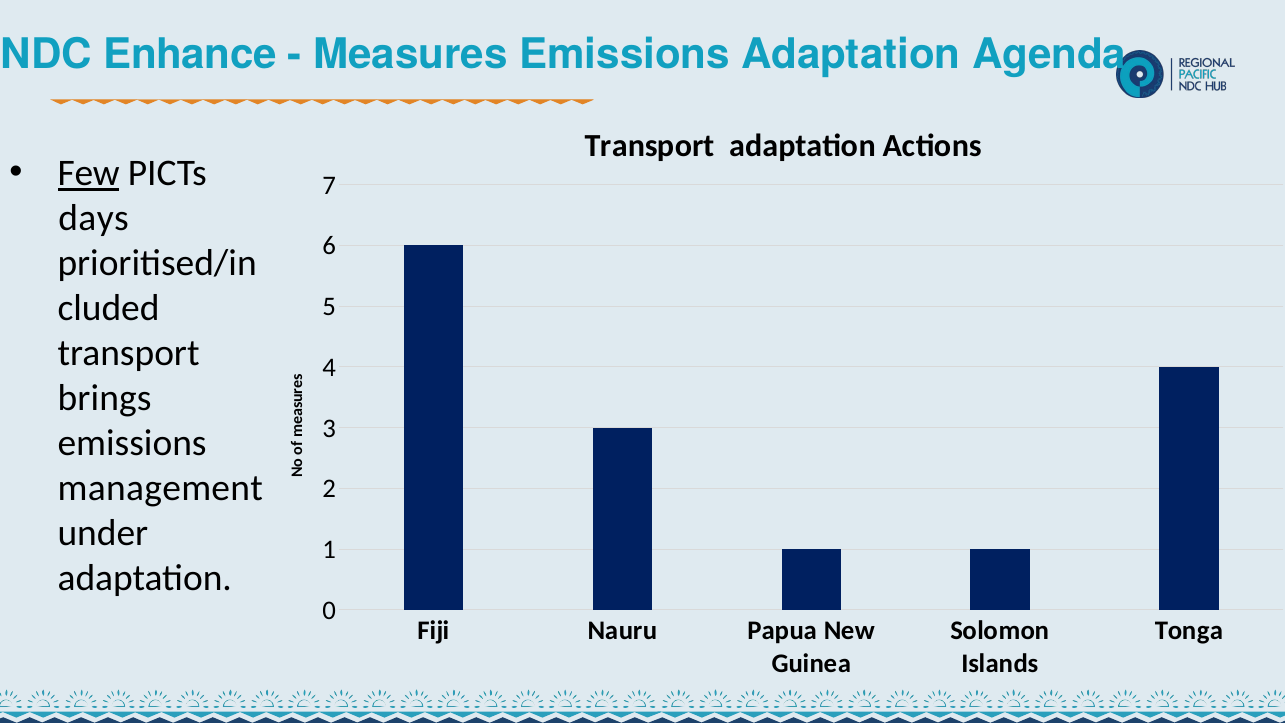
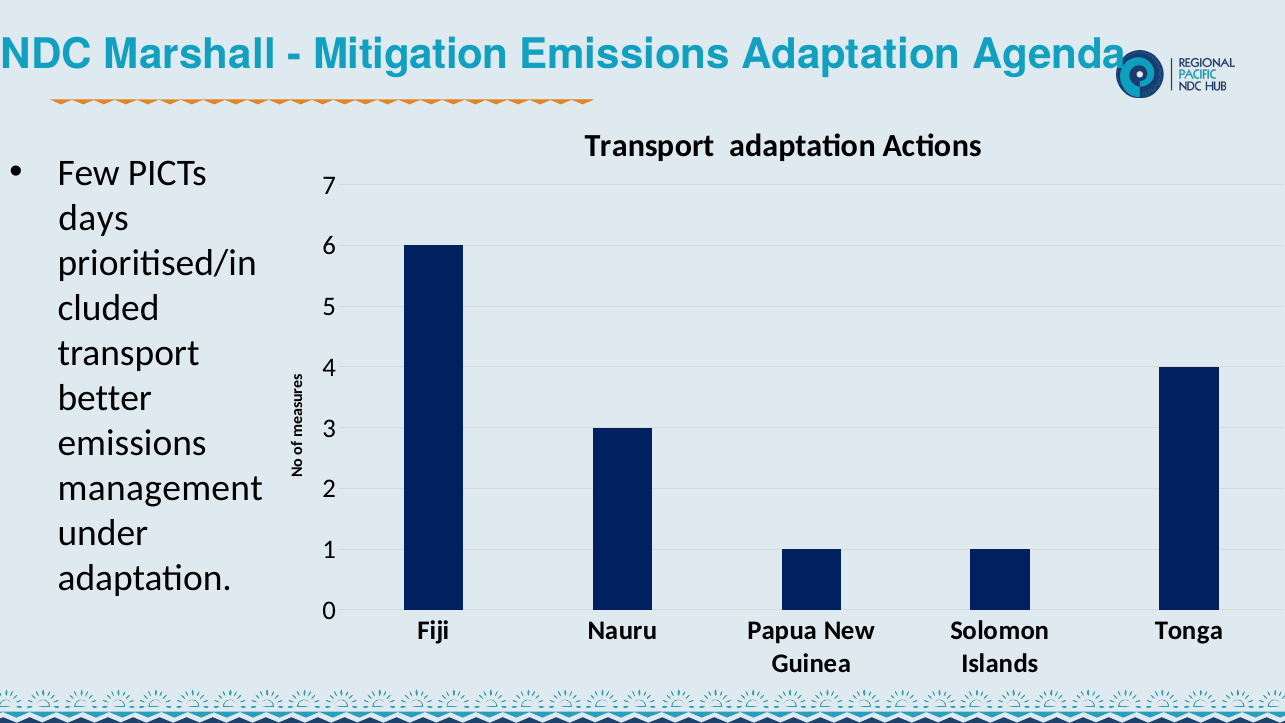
Enhance: Enhance -> Marshall
Measures: Measures -> Mitigation
Few underline: present -> none
brings: brings -> better
